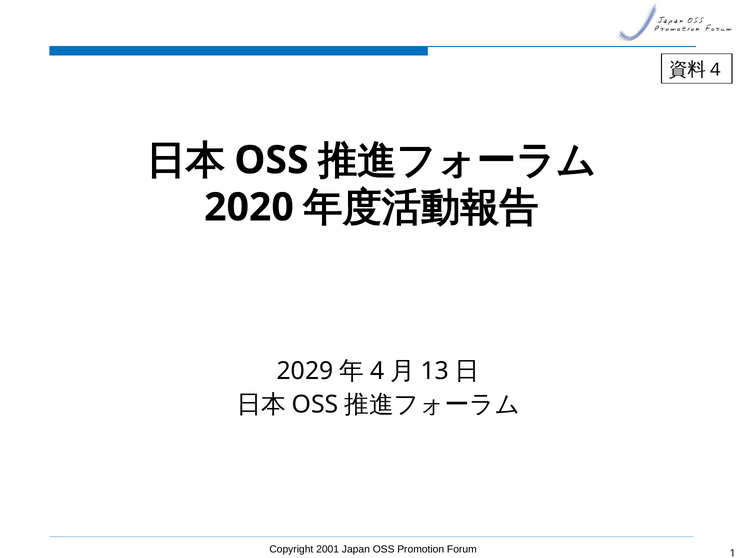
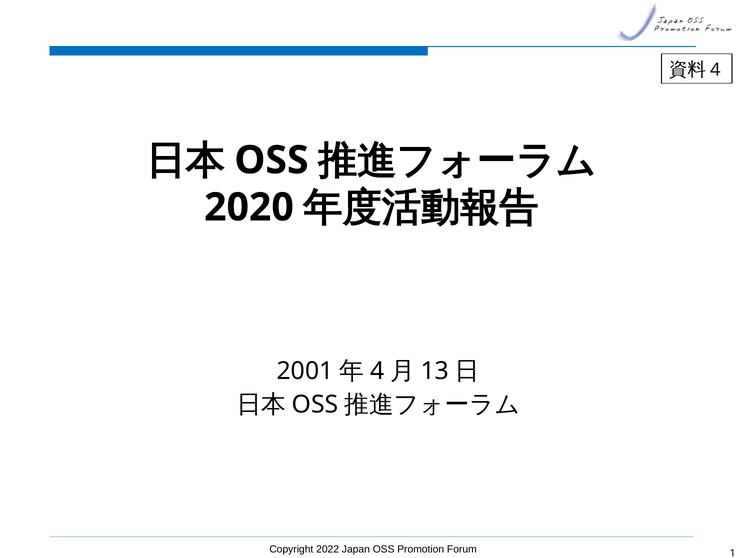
2029: 2029 -> 2001
2001: 2001 -> 2022
